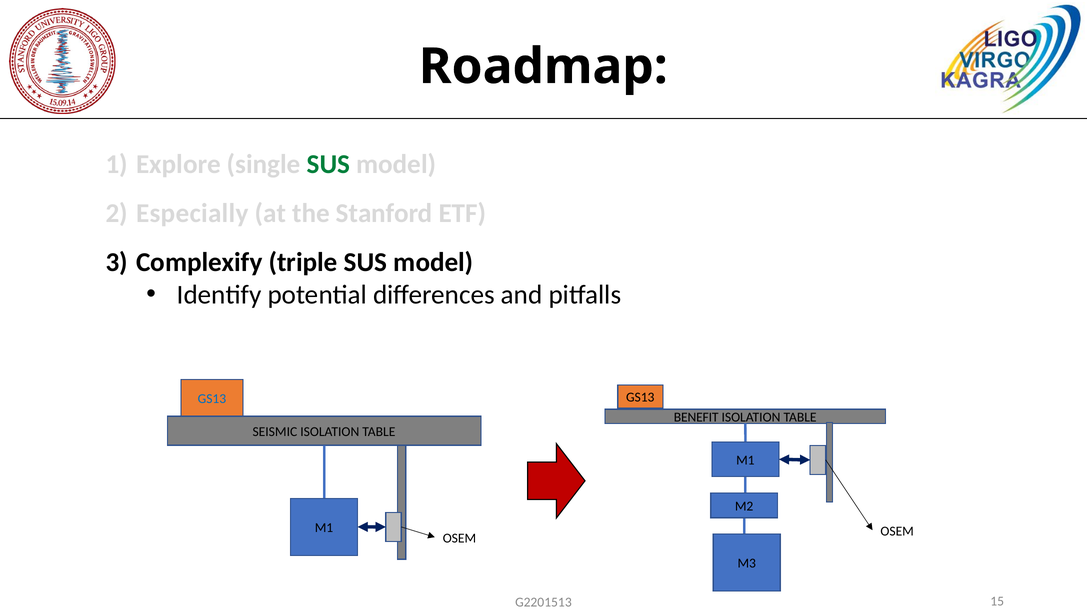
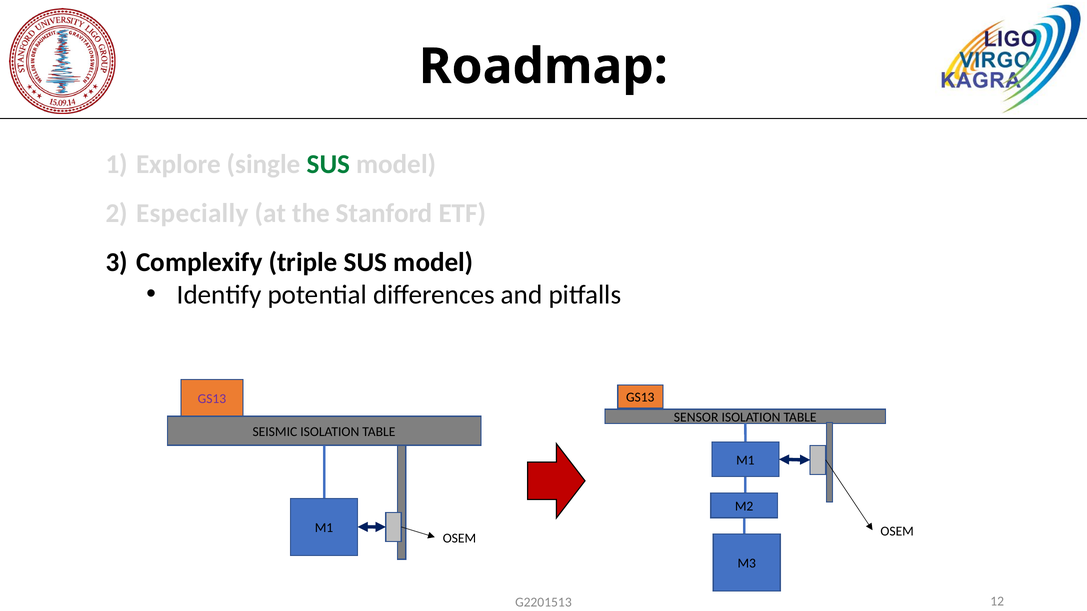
GS13 at (212, 399) colour: blue -> purple
BENEFIT: BENEFIT -> SENSOR
15: 15 -> 12
